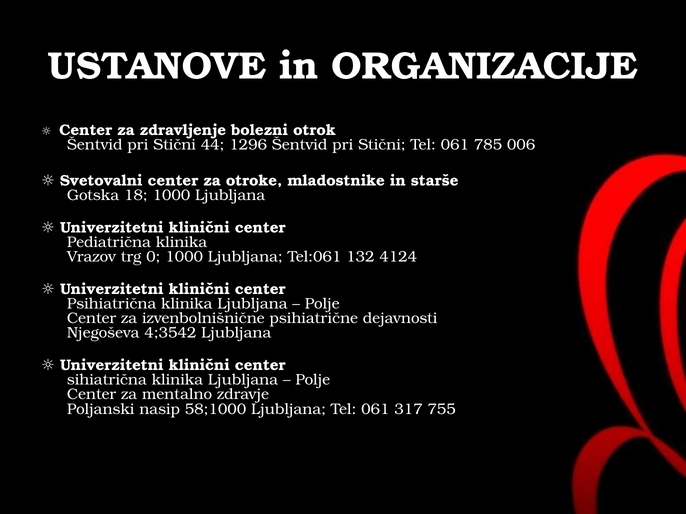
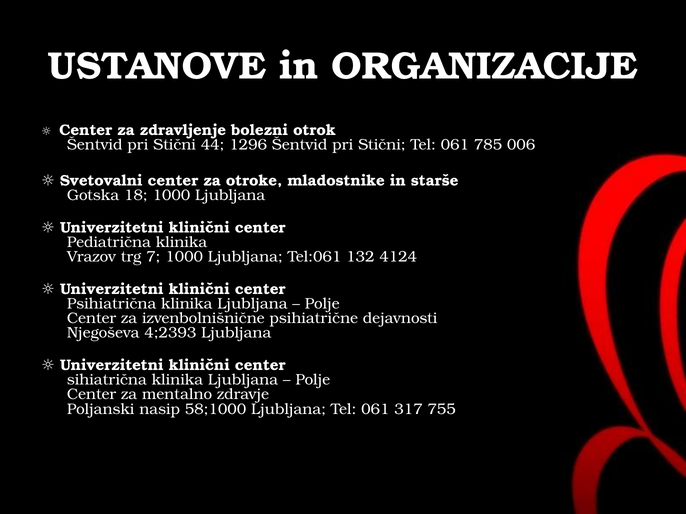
0: 0 -> 7
4;3542: 4;3542 -> 4;2393
